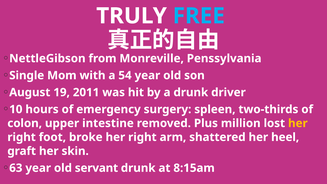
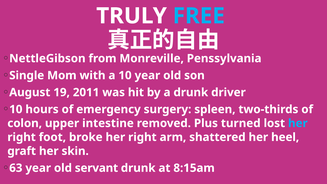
a 54: 54 -> 10
million: million -> turned
her at (298, 123) colour: yellow -> light blue
